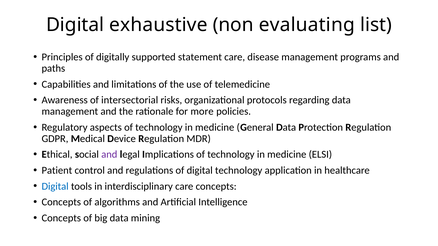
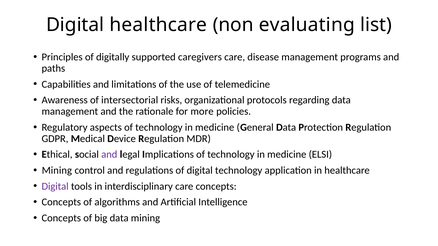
Digital exhaustive: exhaustive -> healthcare
statement: statement -> caregivers
Patient at (57, 171): Patient -> Mining
Digital at (55, 187) colour: blue -> purple
